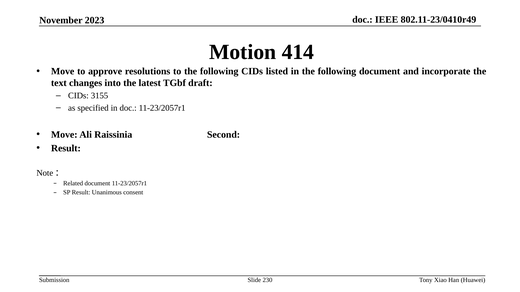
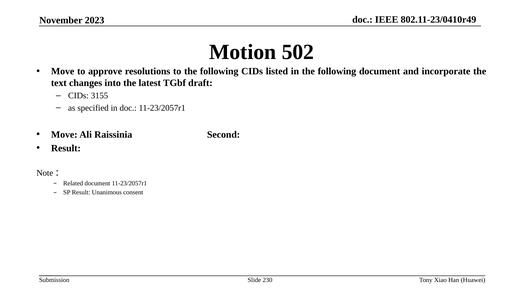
414: 414 -> 502
